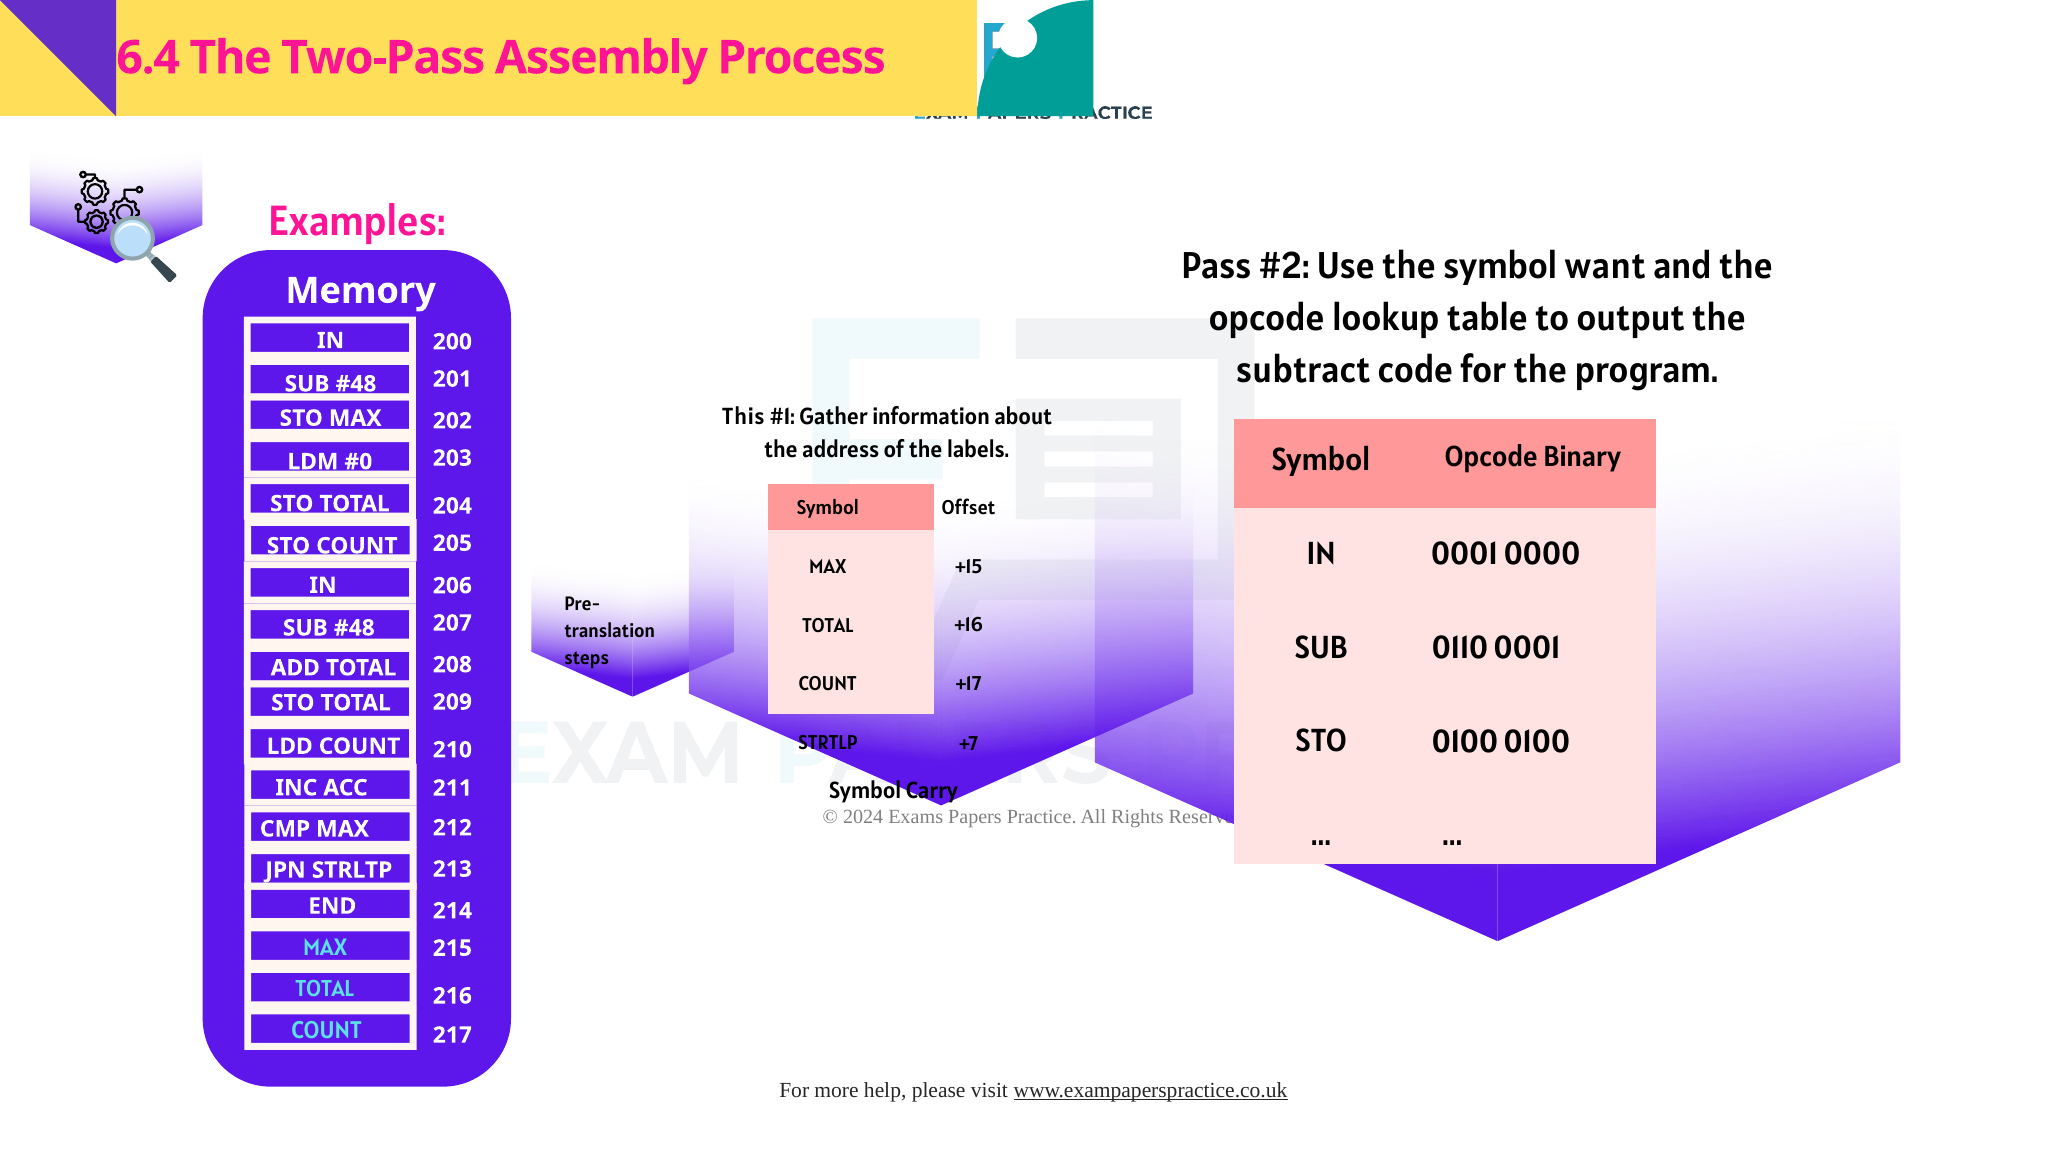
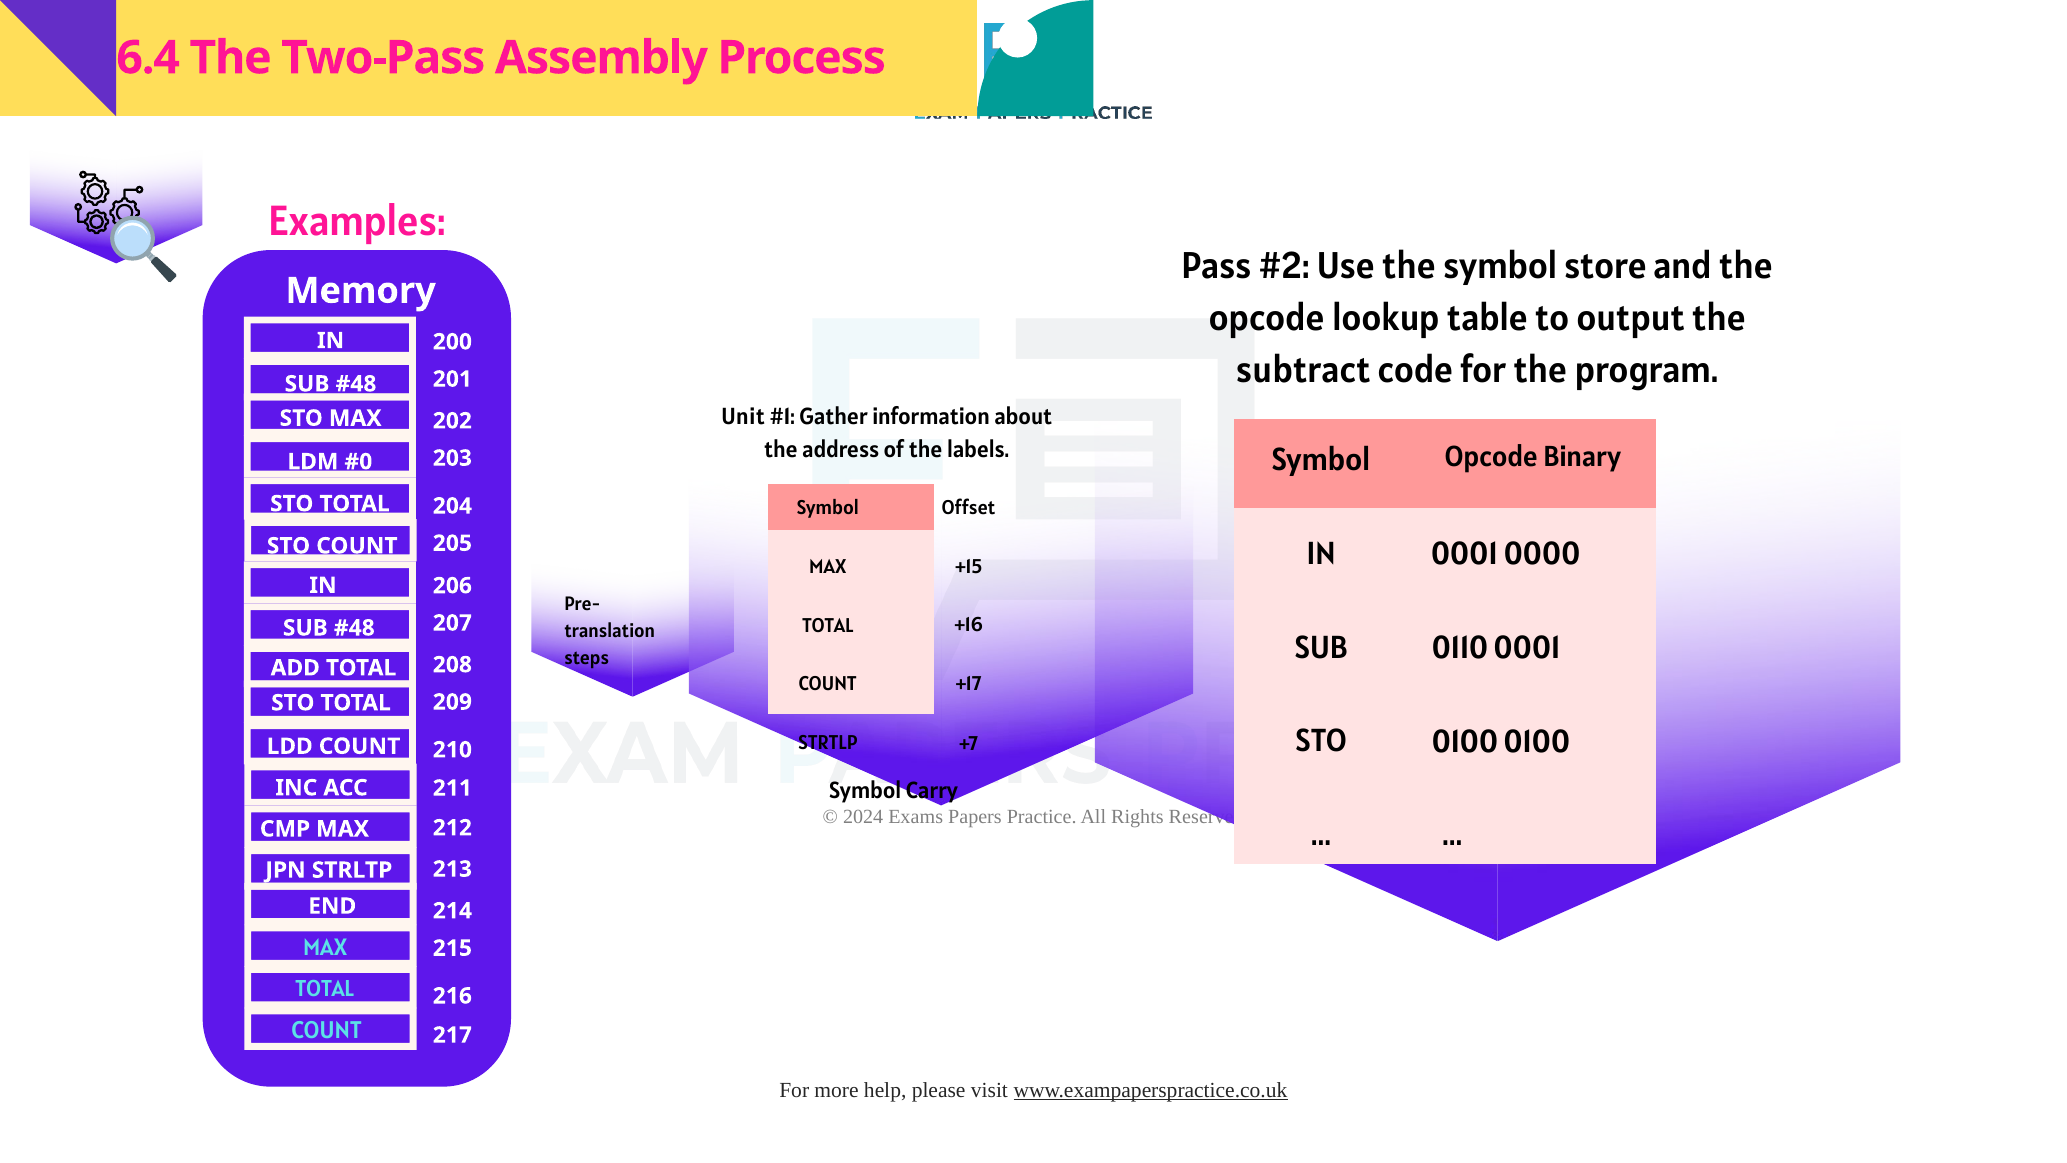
want: want -> store
This: This -> Unit
